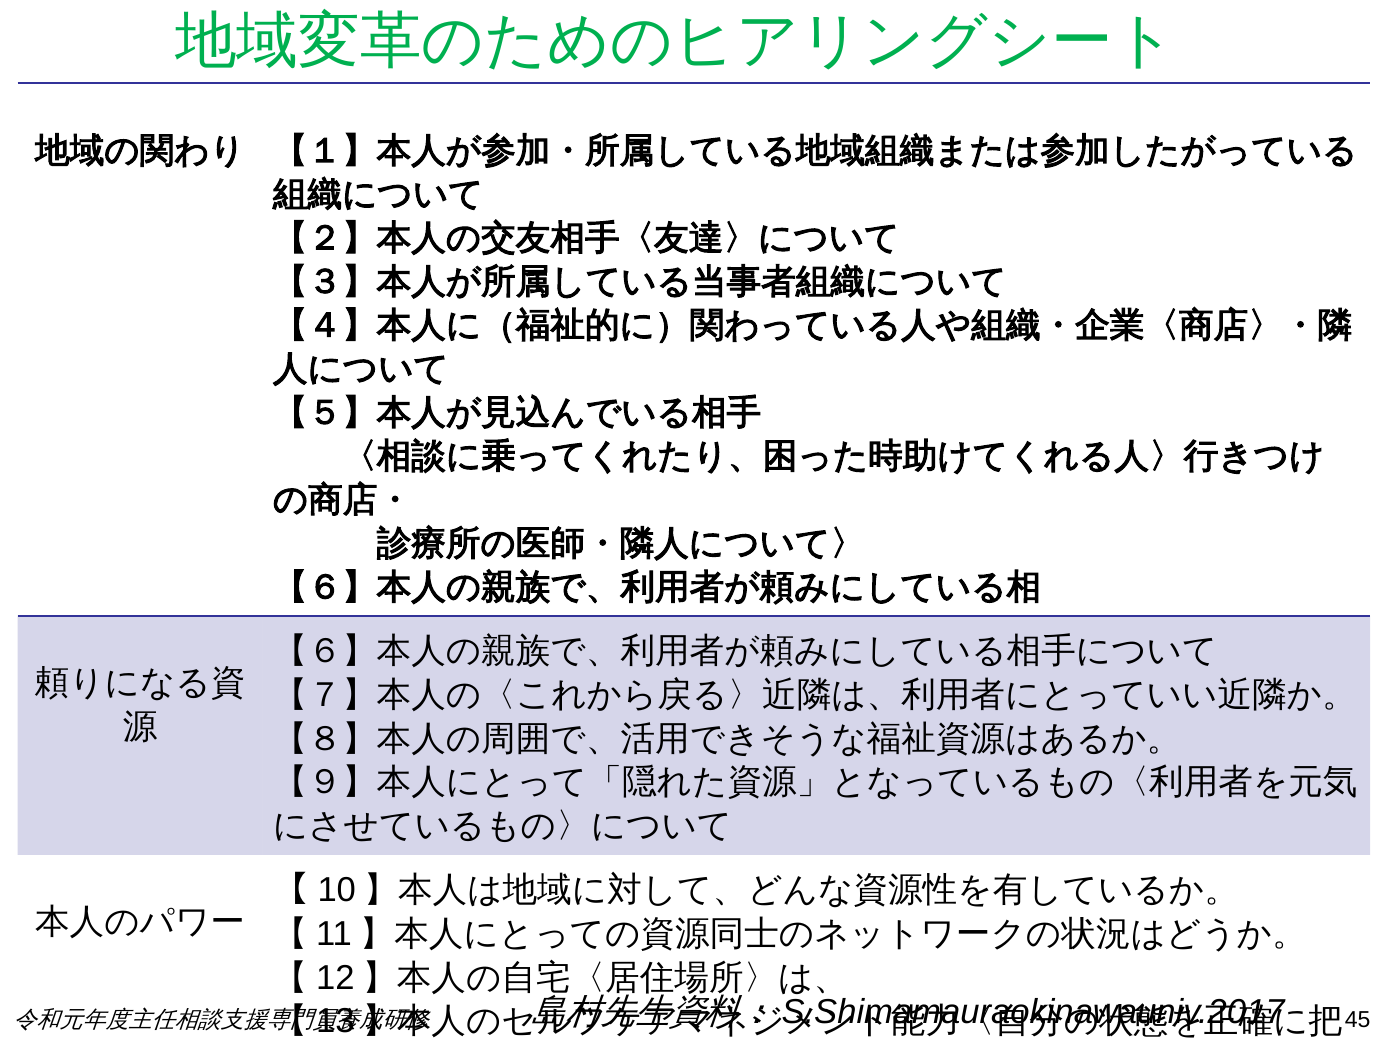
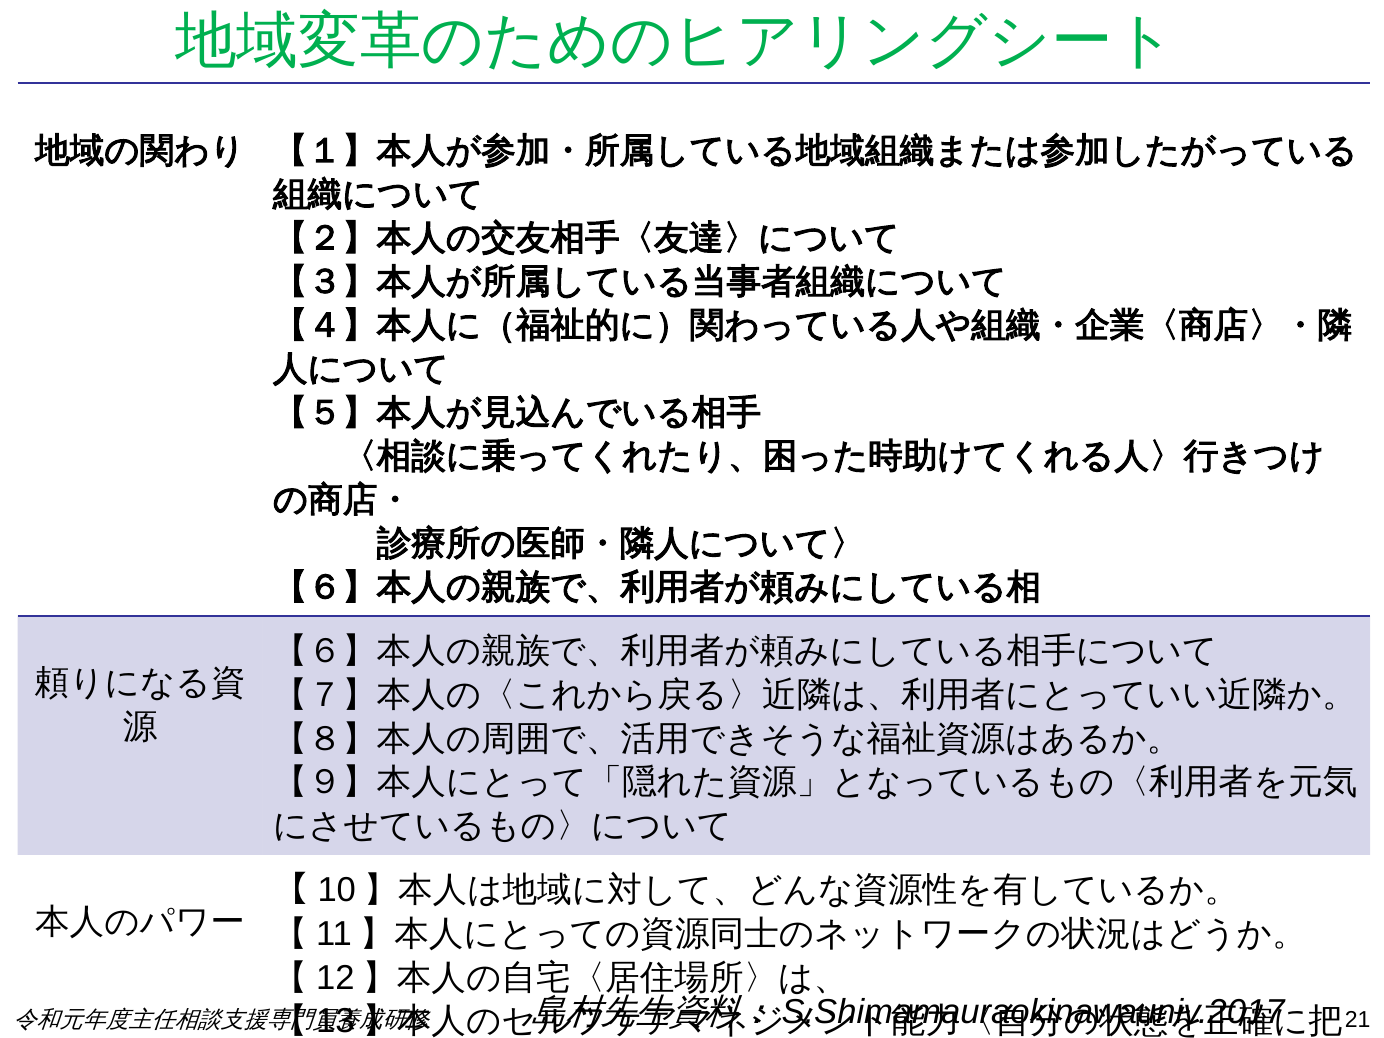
45: 45 -> 21
